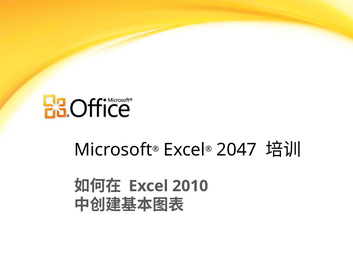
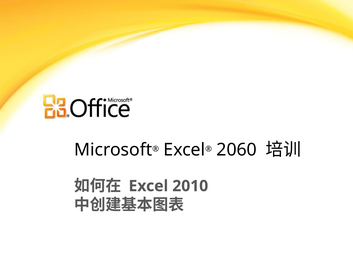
2047: 2047 -> 2060
